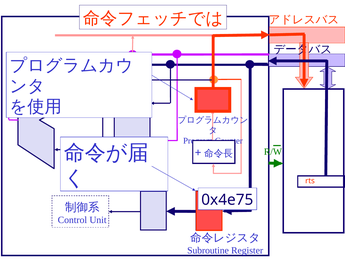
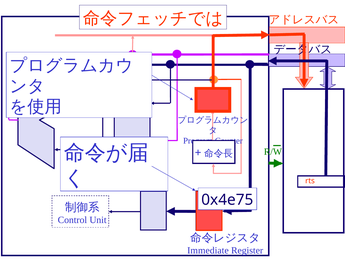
Subroutine: Subroutine -> Immediate
